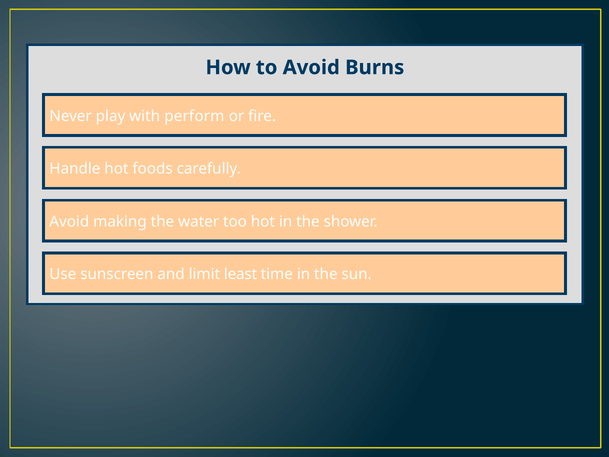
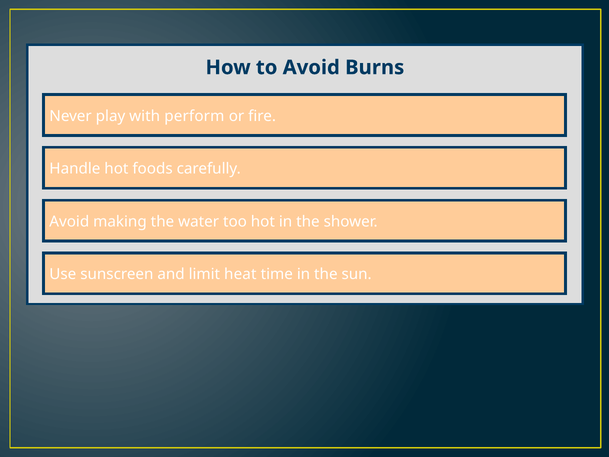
least: least -> heat
